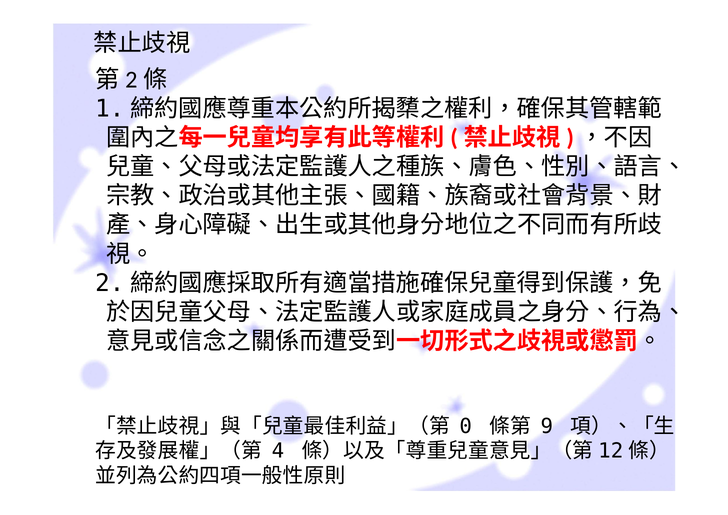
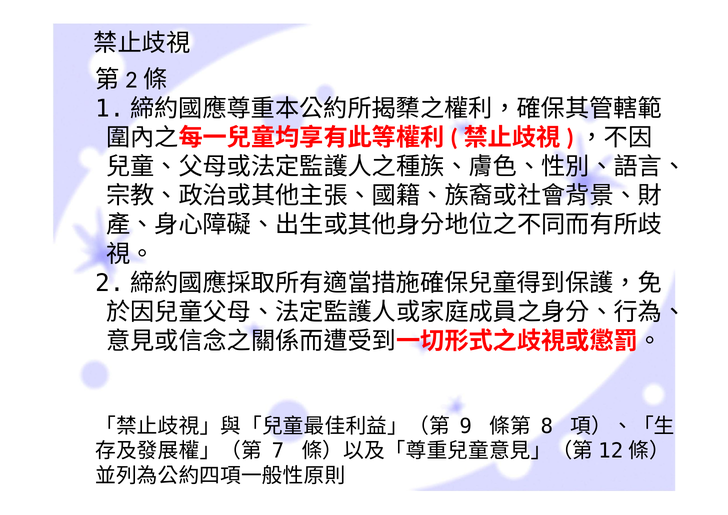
0: 0 -> 9
9: 9 -> 8
4: 4 -> 7
